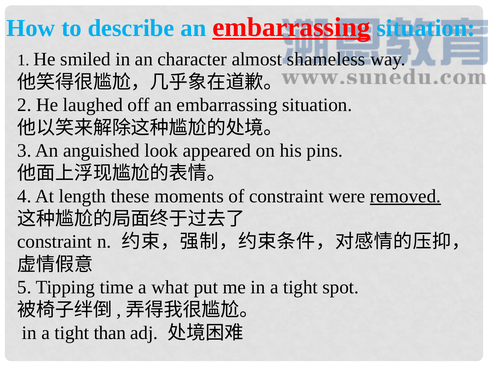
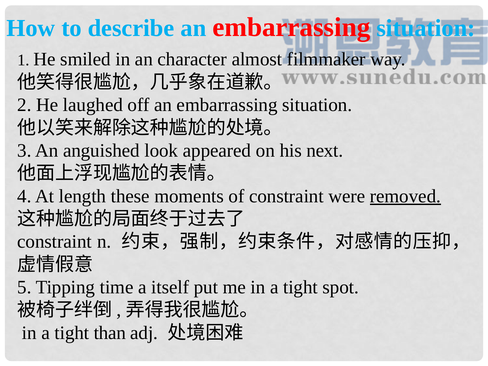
embarrassing at (291, 27) underline: present -> none
shameless: shameless -> filmmaker
pins: pins -> next
what: what -> itself
